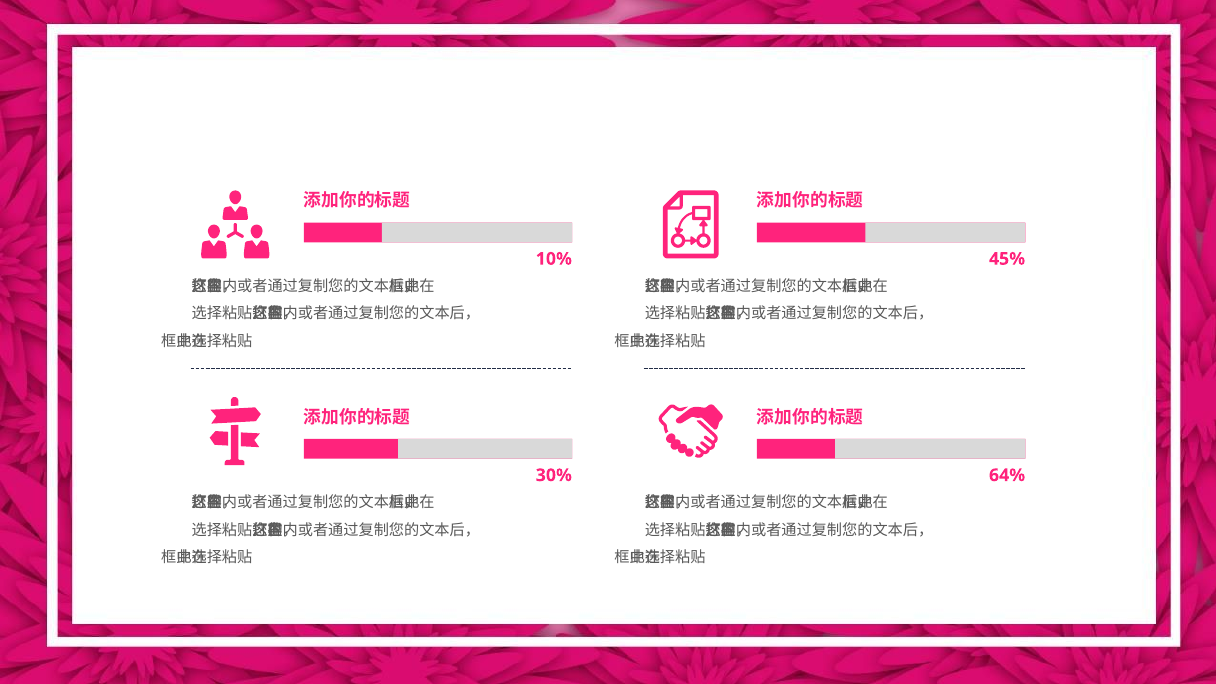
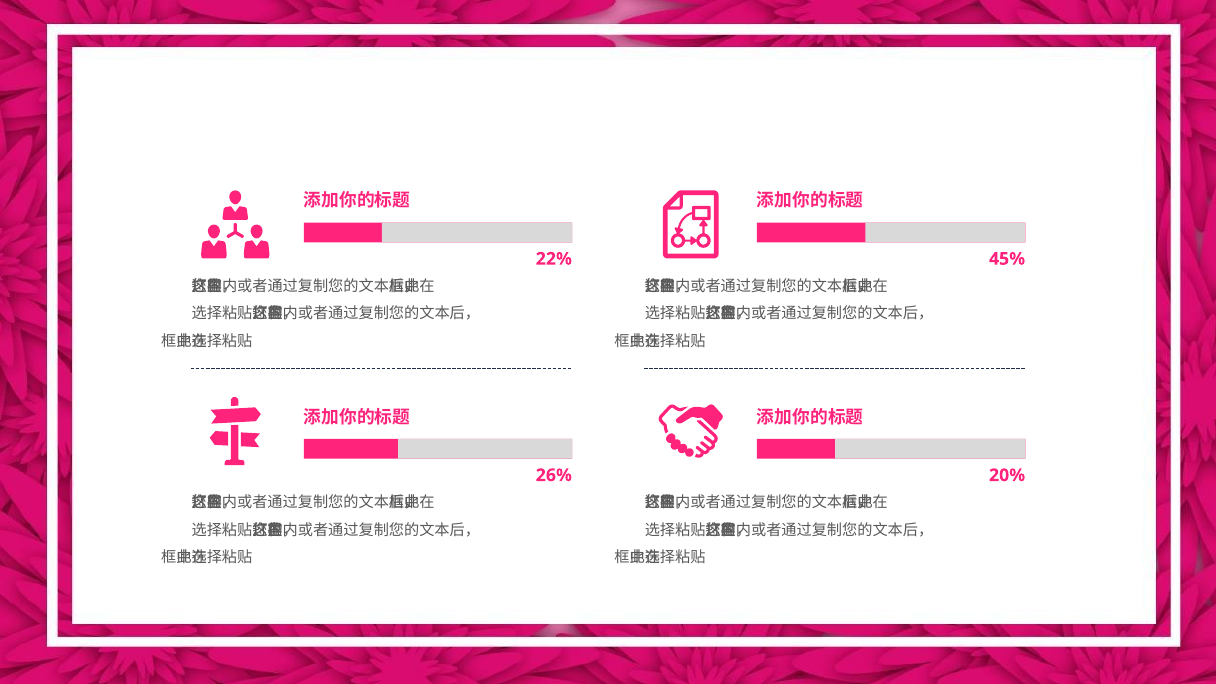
10%: 10% -> 22%
30%: 30% -> 26%
64%: 64% -> 20%
